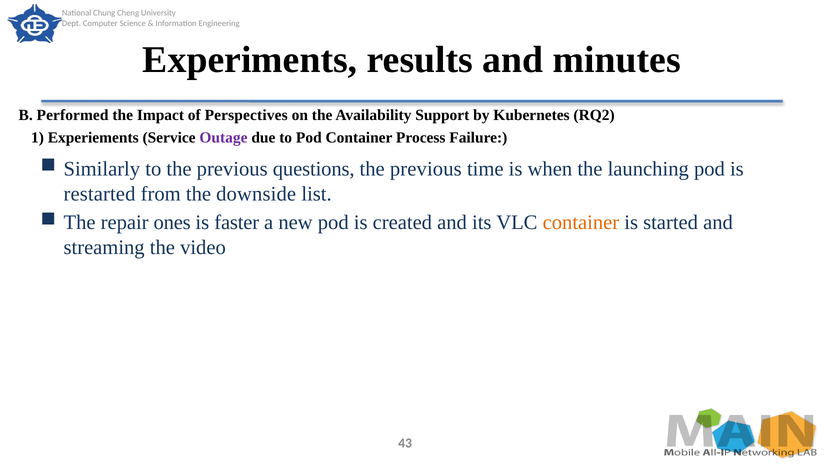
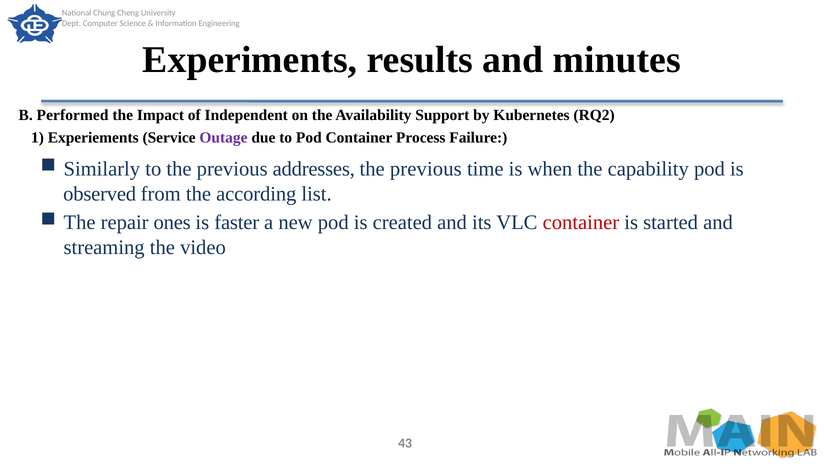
Perspectives: Perspectives -> Independent
questions: questions -> addresses
launching: launching -> capability
restarted: restarted -> observed
downside: downside -> according
container at (581, 222) colour: orange -> red
